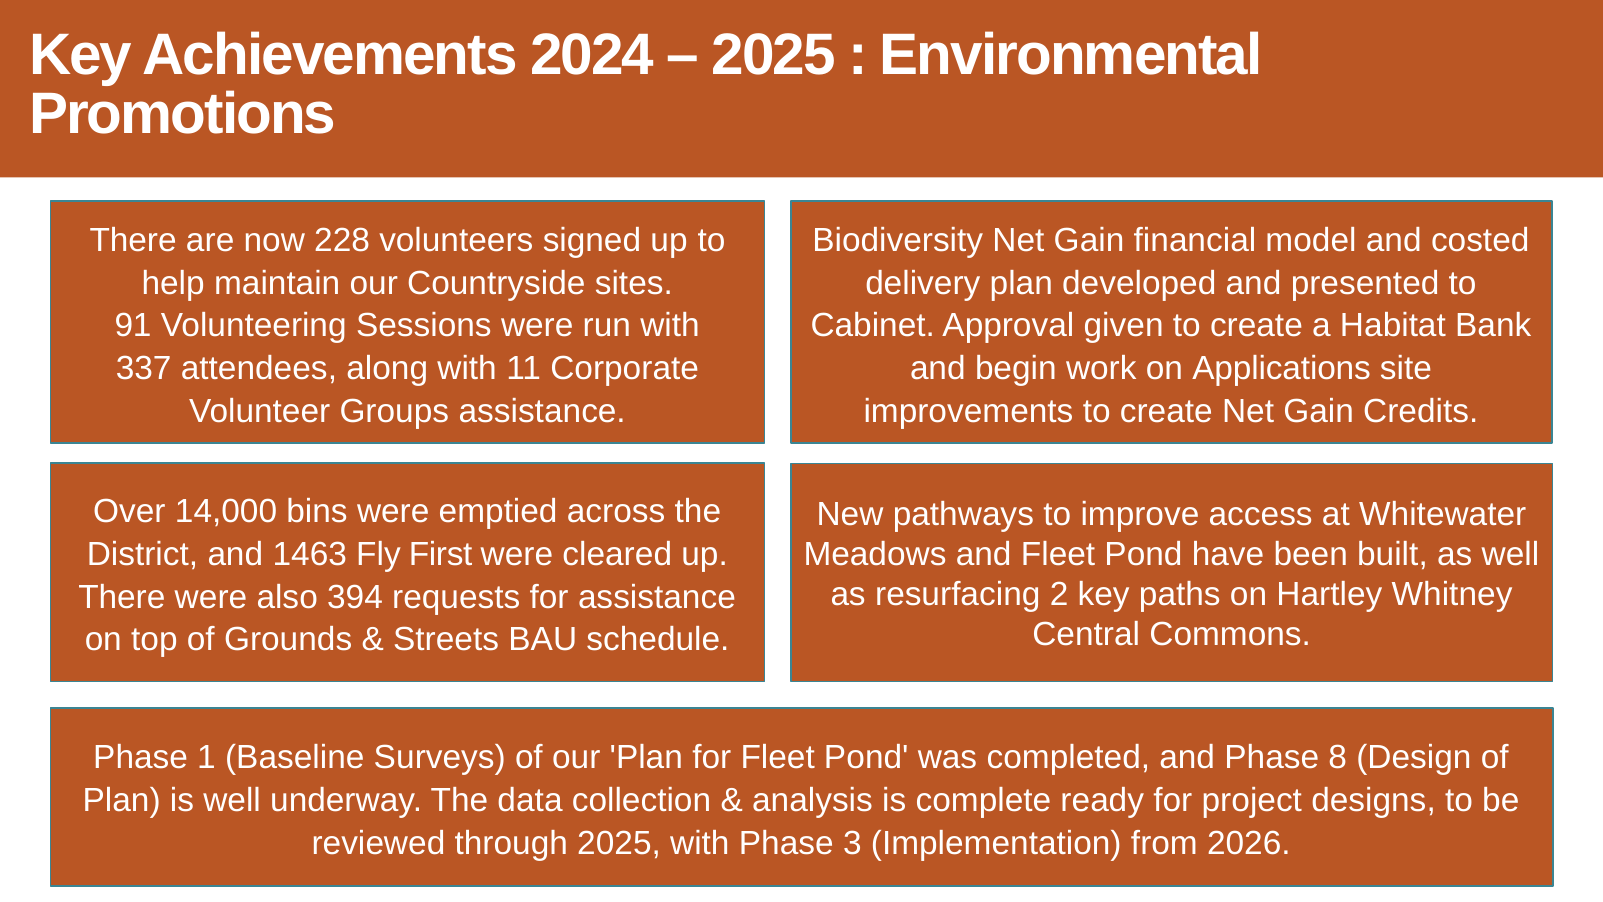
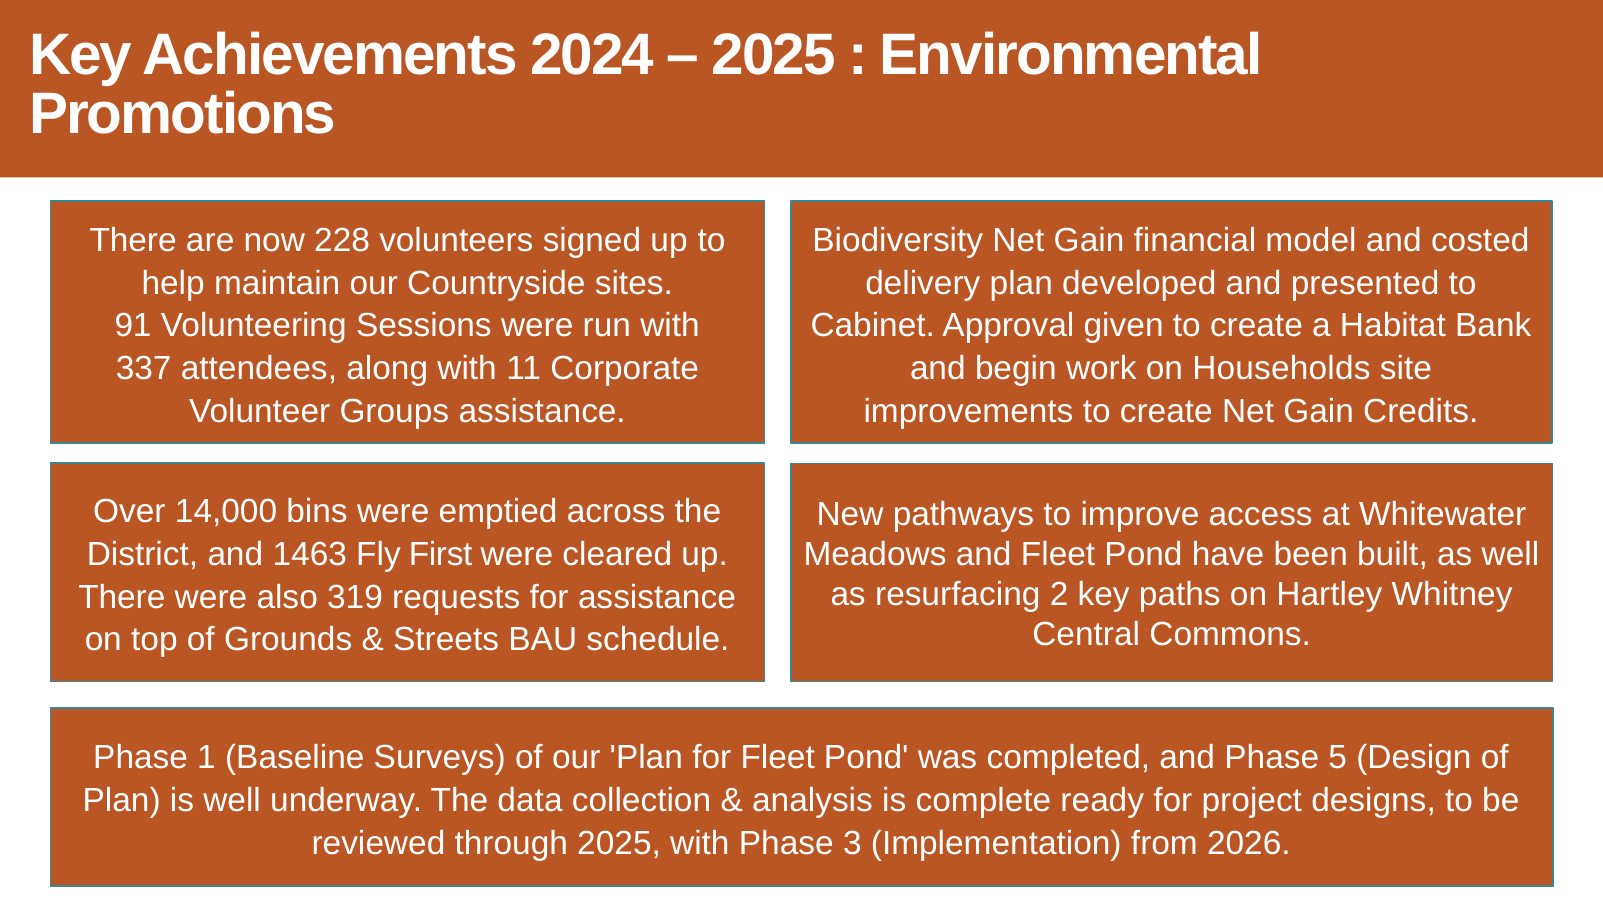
Applications: Applications -> Households
394: 394 -> 319
8: 8 -> 5
